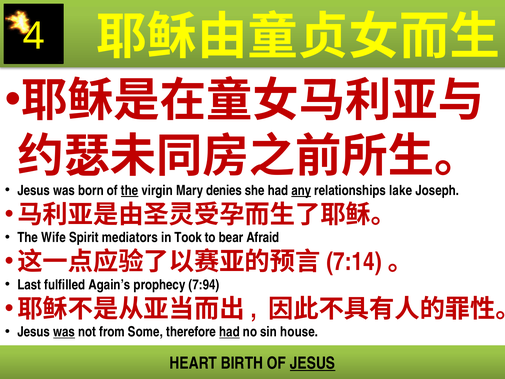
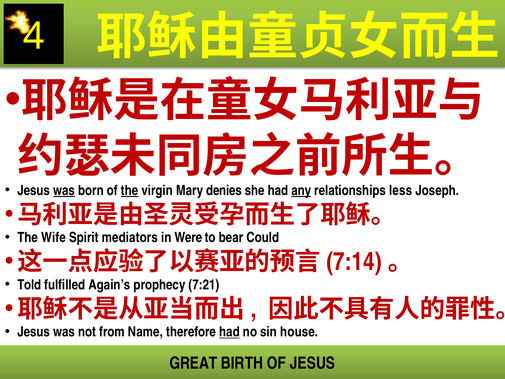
was at (64, 190) underline: none -> present
lake: lake -> less
Took: Took -> Were
Afraid: Afraid -> Could
Last: Last -> Told
7:94: 7:94 -> 7:21
was at (64, 332) underline: present -> none
Some: Some -> Name
HEART: HEART -> GREAT
JESUS at (313, 363) underline: present -> none
